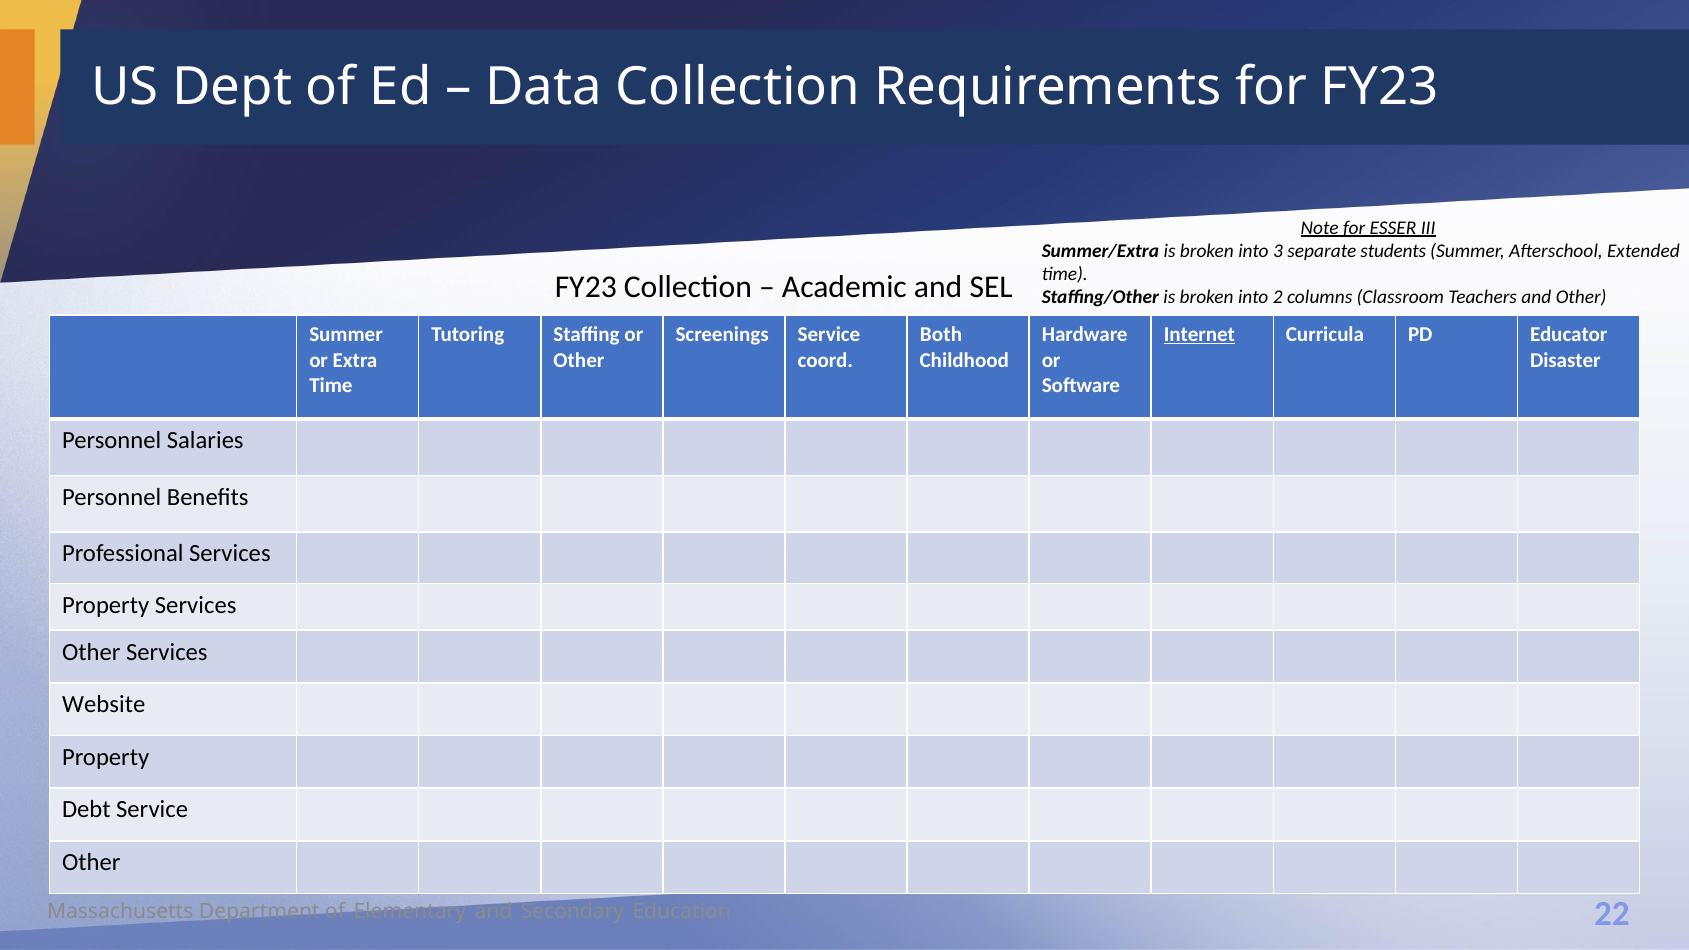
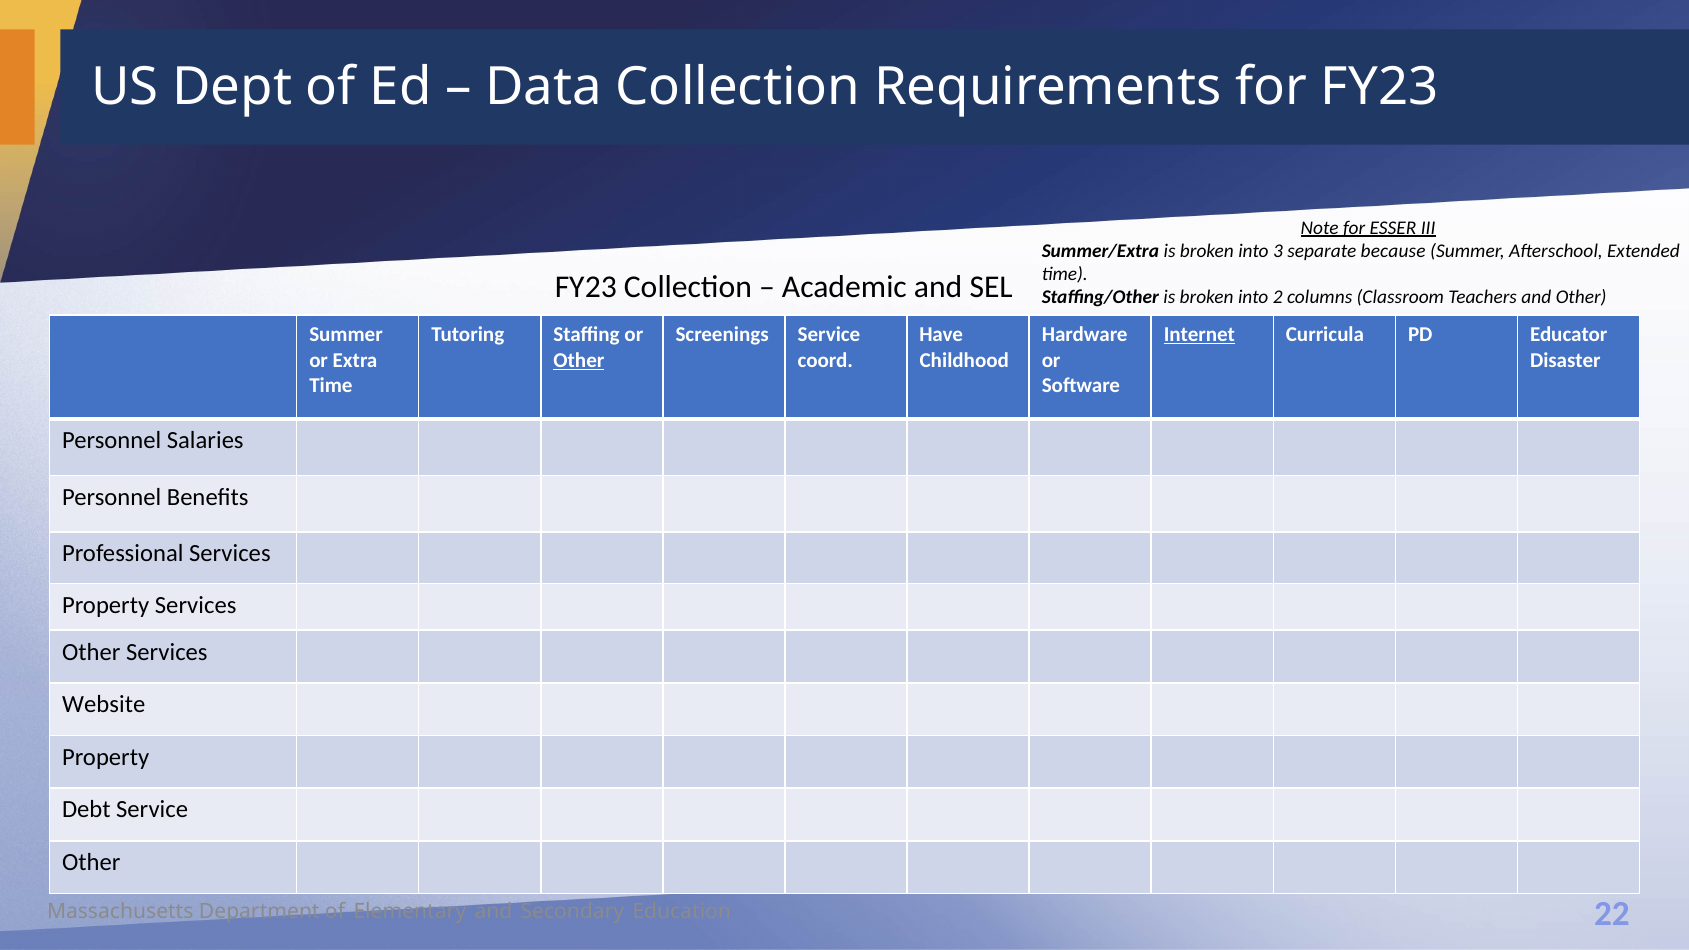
students: students -> because
Both: Both -> Have
Other at (579, 360) underline: none -> present
